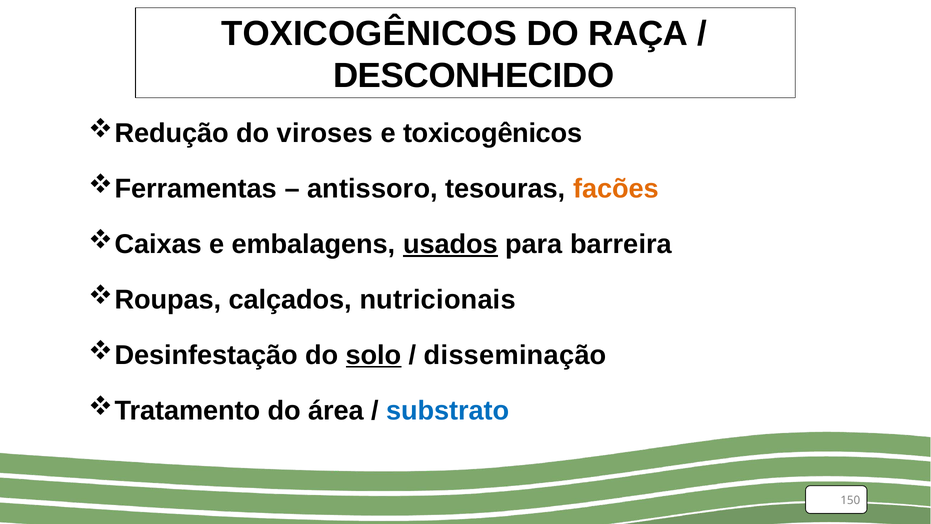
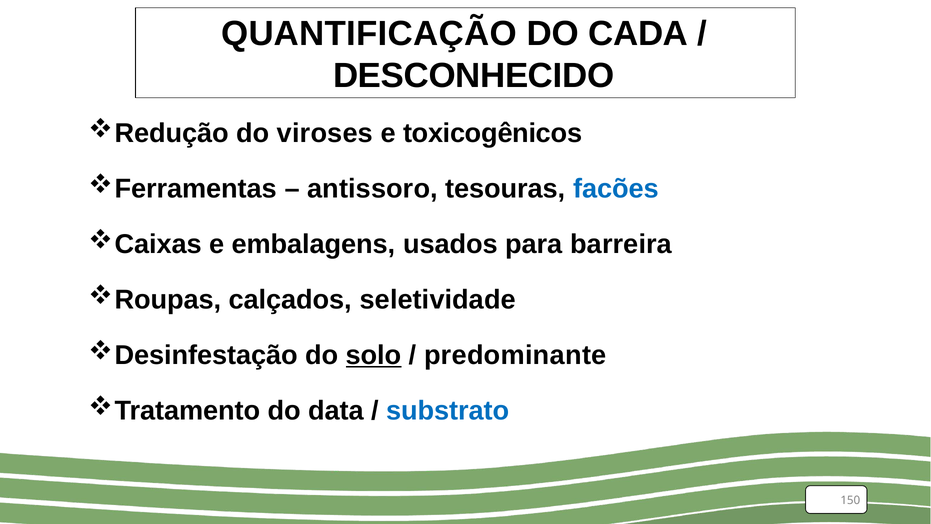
TOXICOGÊNICOS at (369, 34): TOXICOGÊNICOS -> QUANTIFICAÇÃO
RAÇA: RAÇA -> CADA
facões colour: orange -> blue
usados underline: present -> none
nutricionais: nutricionais -> seletividade
disseminação: disseminação -> predominante
área: área -> data
